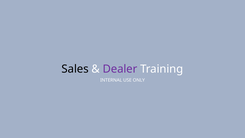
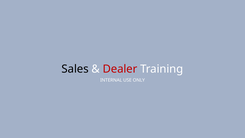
Dealer colour: purple -> red
